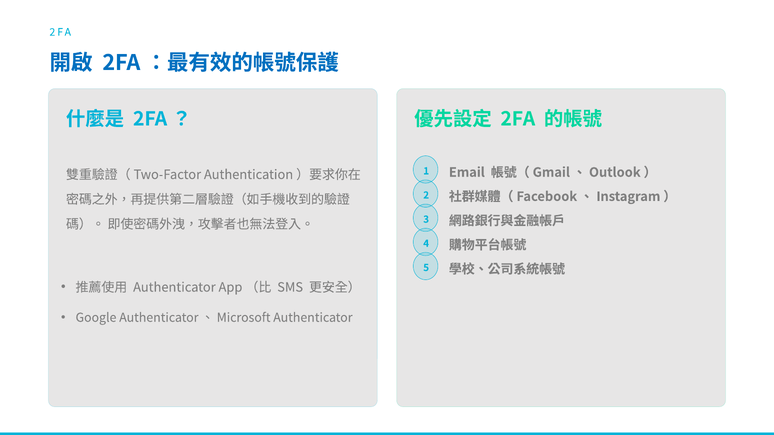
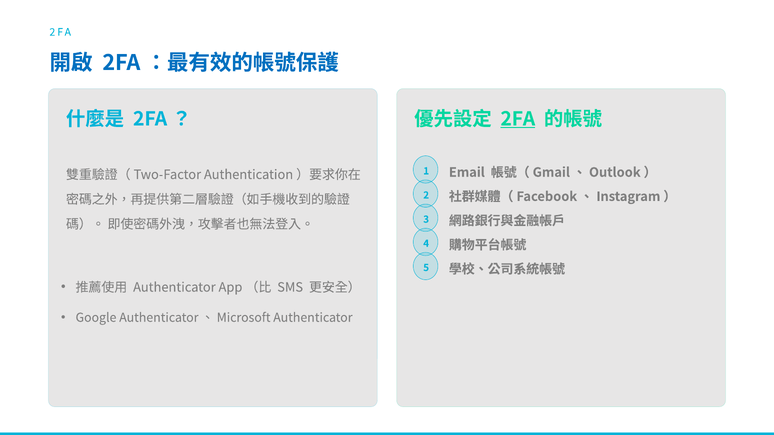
2FA at (518, 119) underline: none -> present
